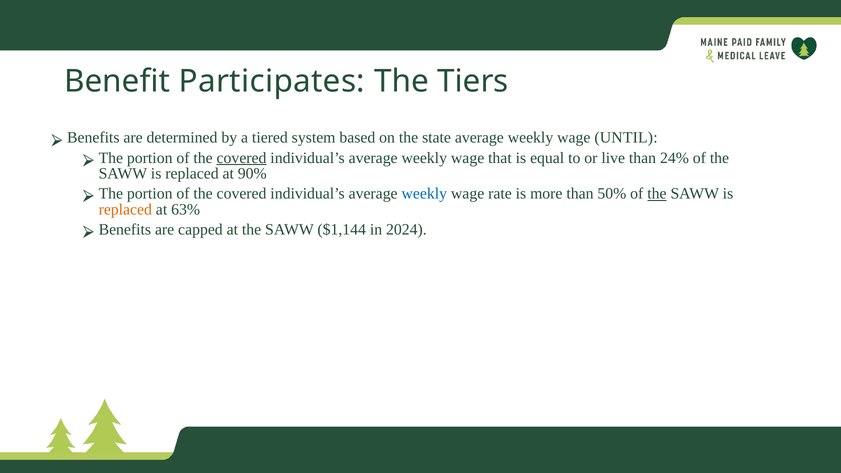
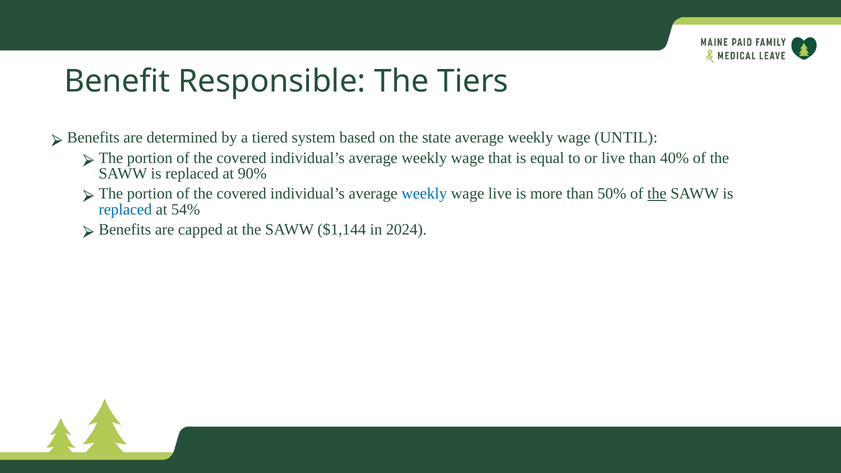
Participates: Participates -> Responsible
covered at (242, 158) underline: present -> none
24%: 24% -> 40%
wage rate: rate -> live
replaced at (125, 209) colour: orange -> blue
63%: 63% -> 54%
